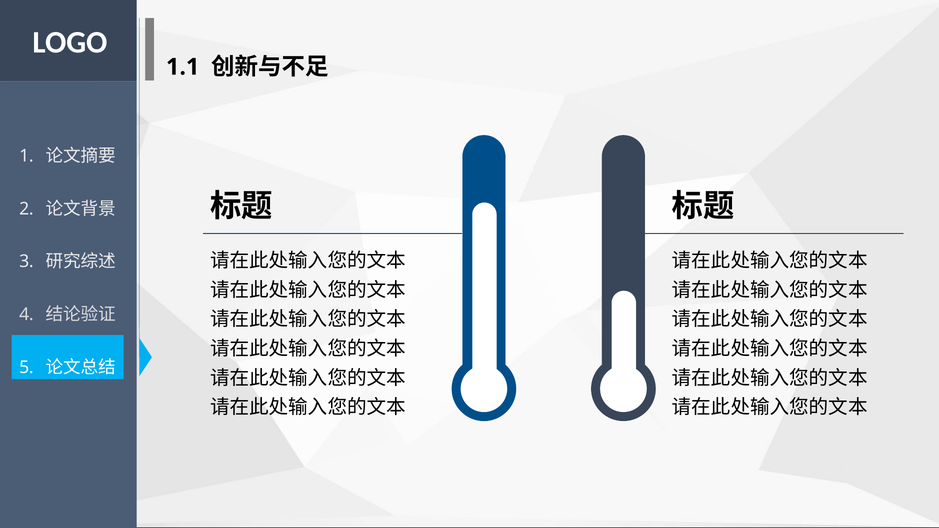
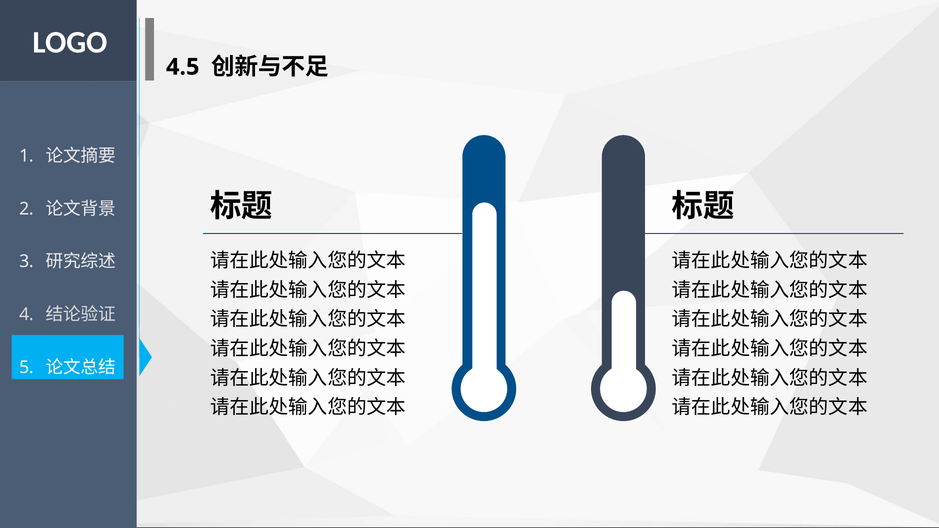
1.1: 1.1 -> 4.5
